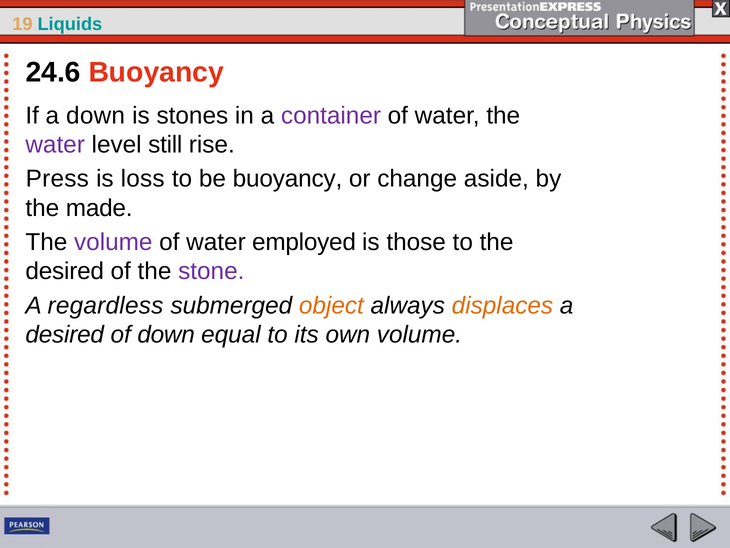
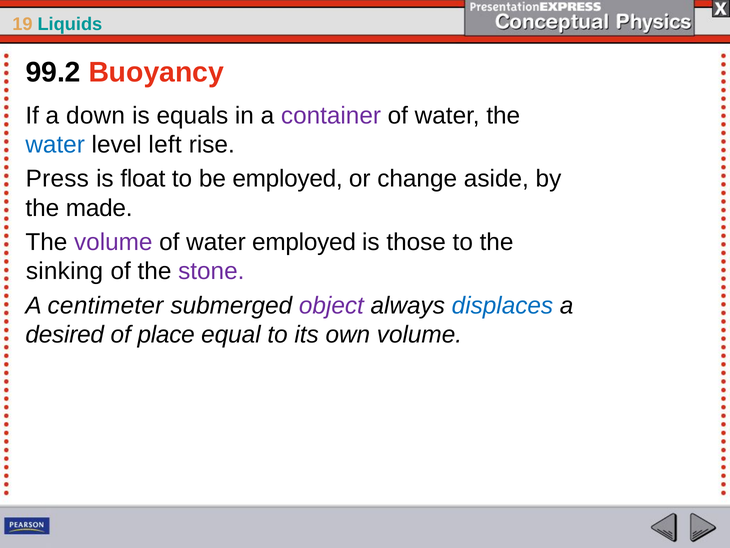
24.6: 24.6 -> 99.2
stones: stones -> equals
water at (55, 145) colour: purple -> blue
still: still -> left
loss: loss -> float
be buoyancy: buoyancy -> employed
desired at (65, 271): desired -> sinking
regardless: regardless -> centimeter
object colour: orange -> purple
displaces colour: orange -> blue
of down: down -> place
